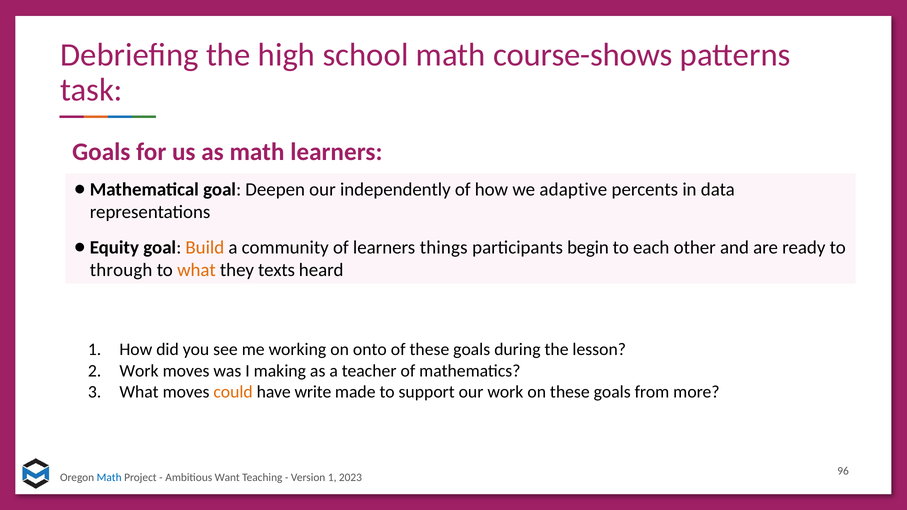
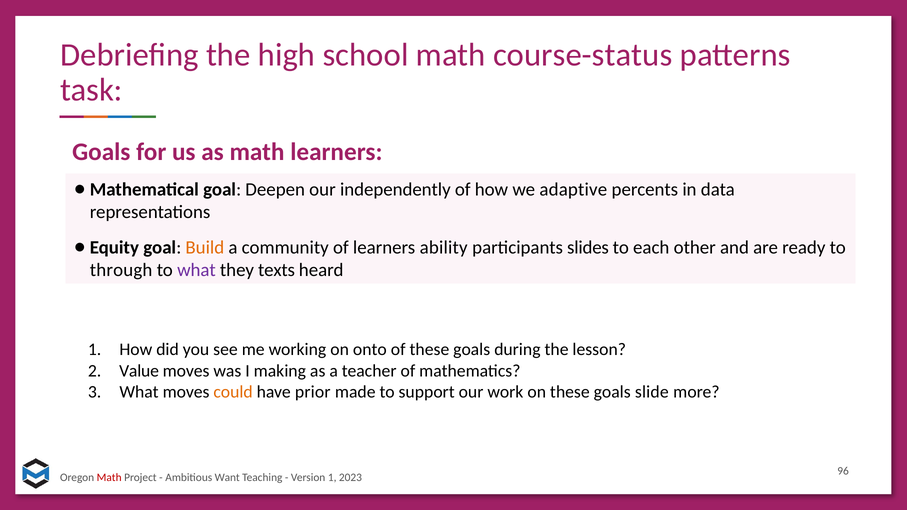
course-shows: course-shows -> course-status
things: things -> ability
begin: begin -> slides
what at (196, 270) colour: orange -> purple
Work at (139, 371): Work -> Value
write: write -> prior
from: from -> slide
Math at (109, 478) colour: blue -> red
